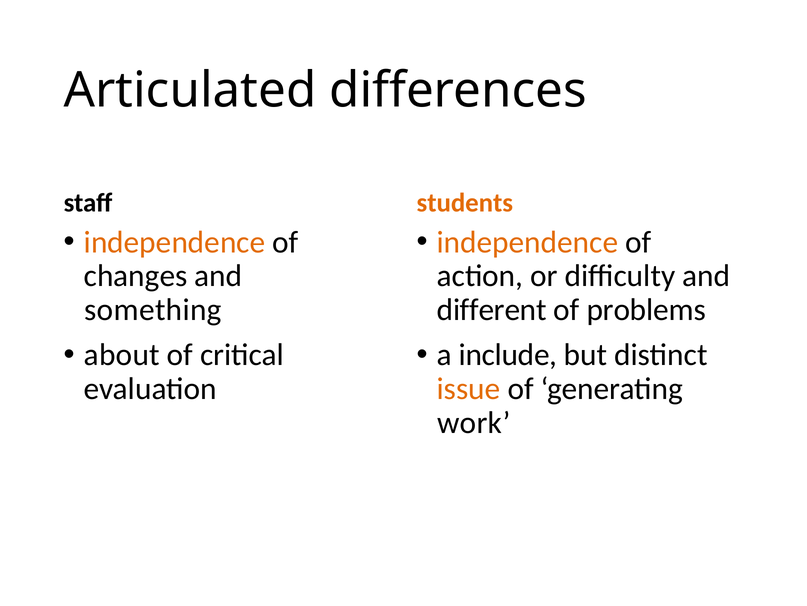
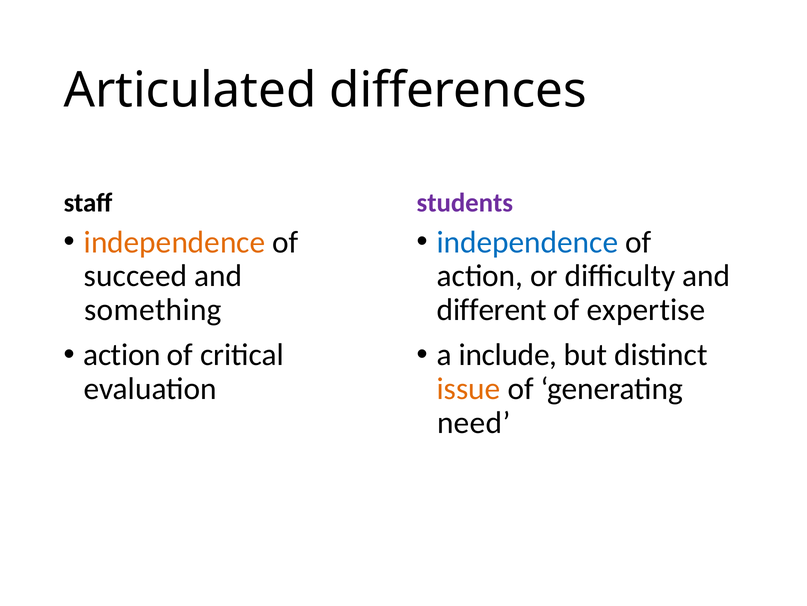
students colour: orange -> purple
independence at (528, 242) colour: orange -> blue
changes: changes -> succeed
problems: problems -> expertise
about at (122, 355): about -> action
work: work -> need
